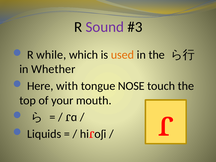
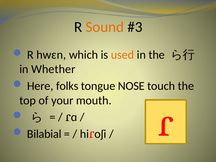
Sound colour: purple -> orange
while: while -> hwɛn
with: with -> folks
Liquids: Liquids -> Bilabial
